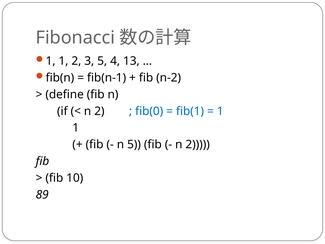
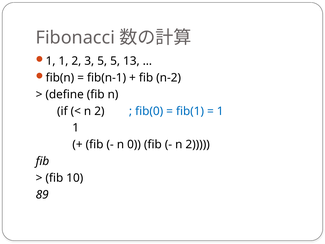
5 4: 4 -> 5
n 5: 5 -> 0
